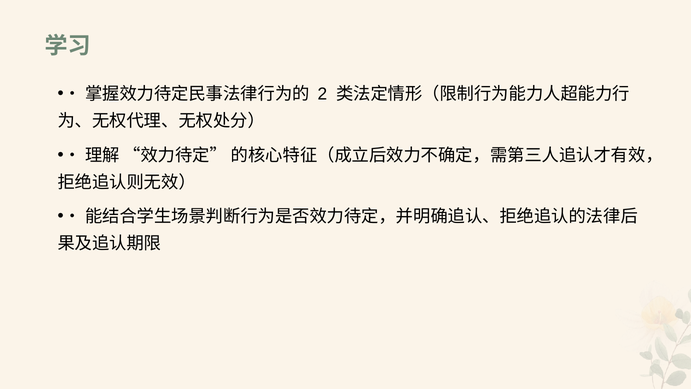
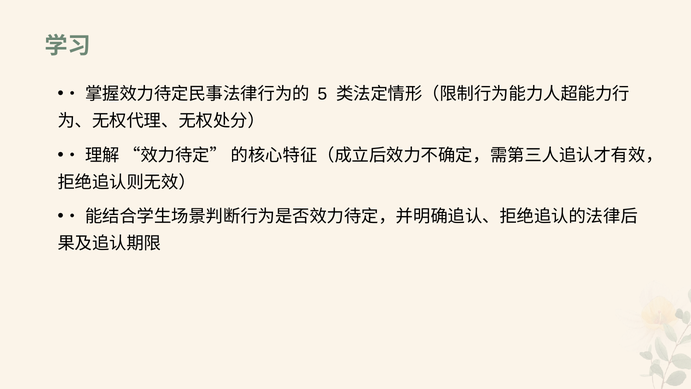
2: 2 -> 5
